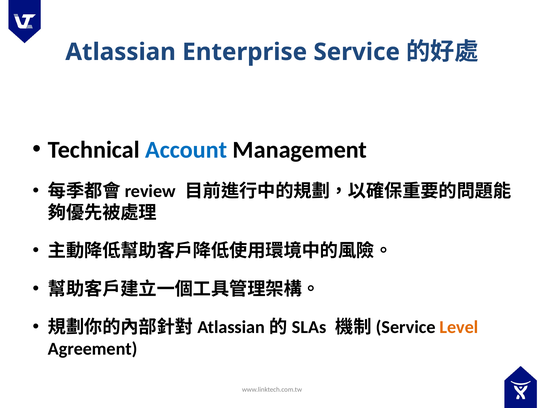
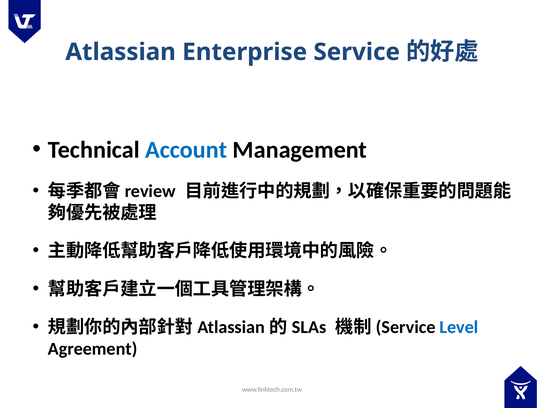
Level colour: orange -> blue
